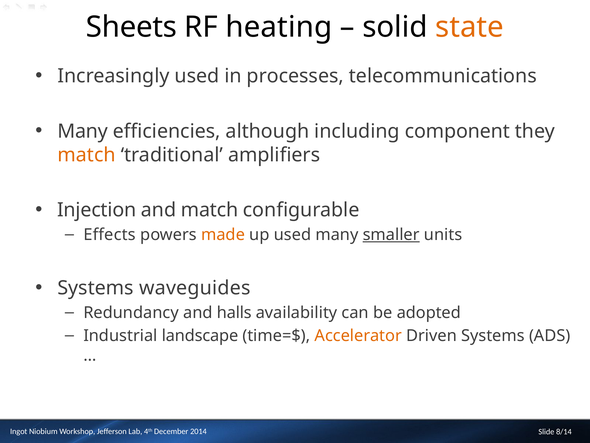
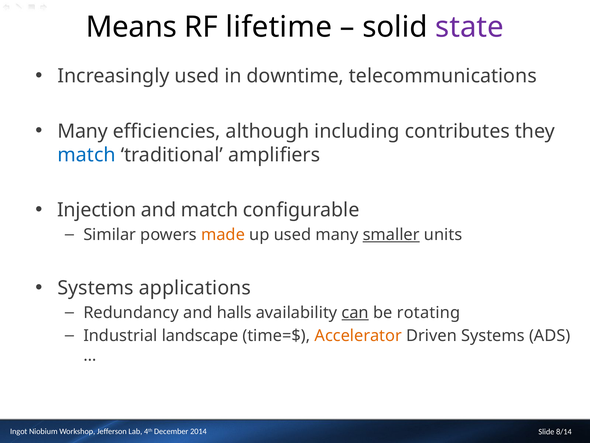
Sheets: Sheets -> Means
heating: heating -> lifetime
state colour: orange -> purple
processes: processes -> downtime
component: component -> contributes
match at (87, 155) colour: orange -> blue
Effects: Effects -> Similar
waveguides: waveguides -> applications
can underline: none -> present
adopted: adopted -> rotating
